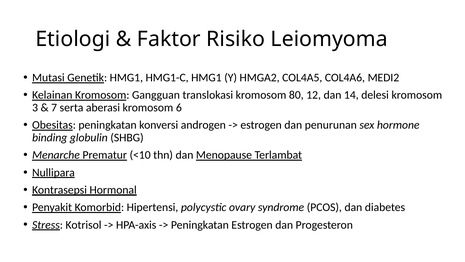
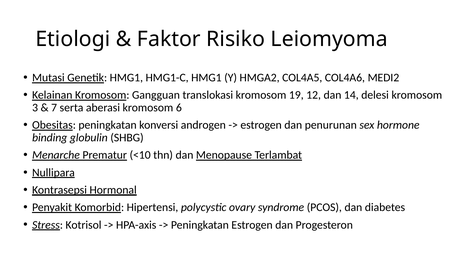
80: 80 -> 19
